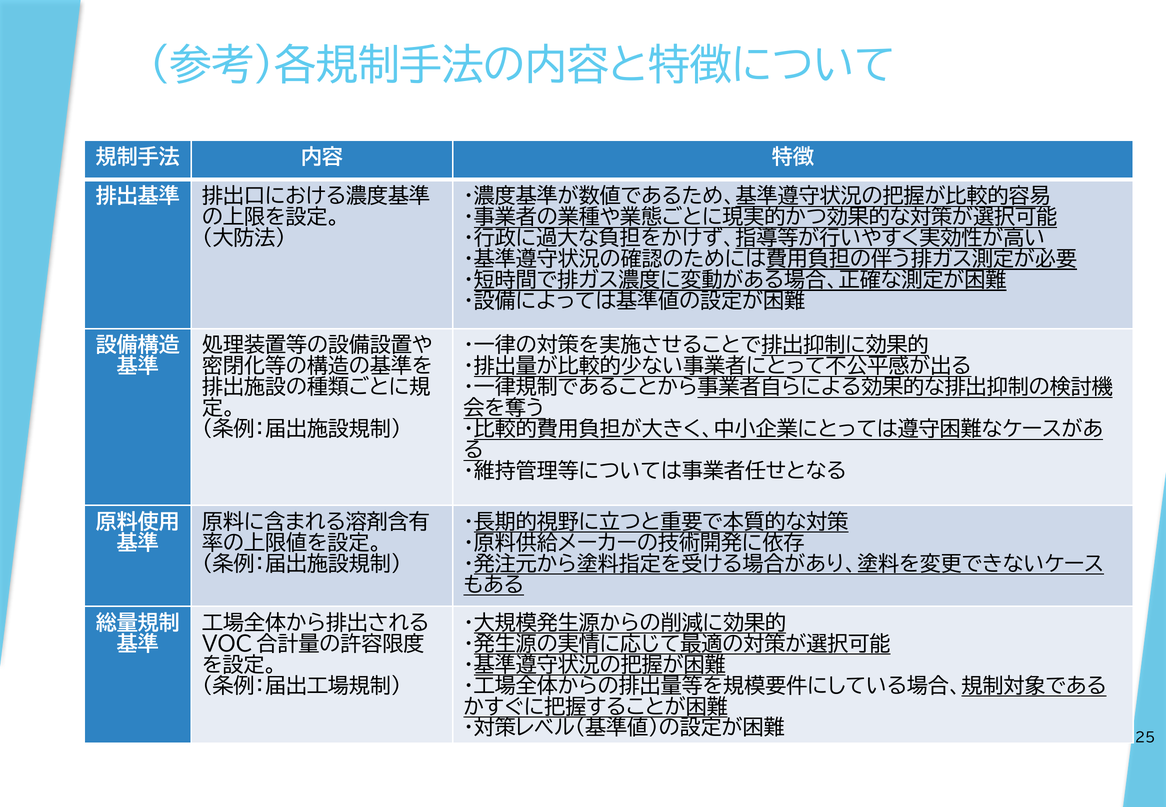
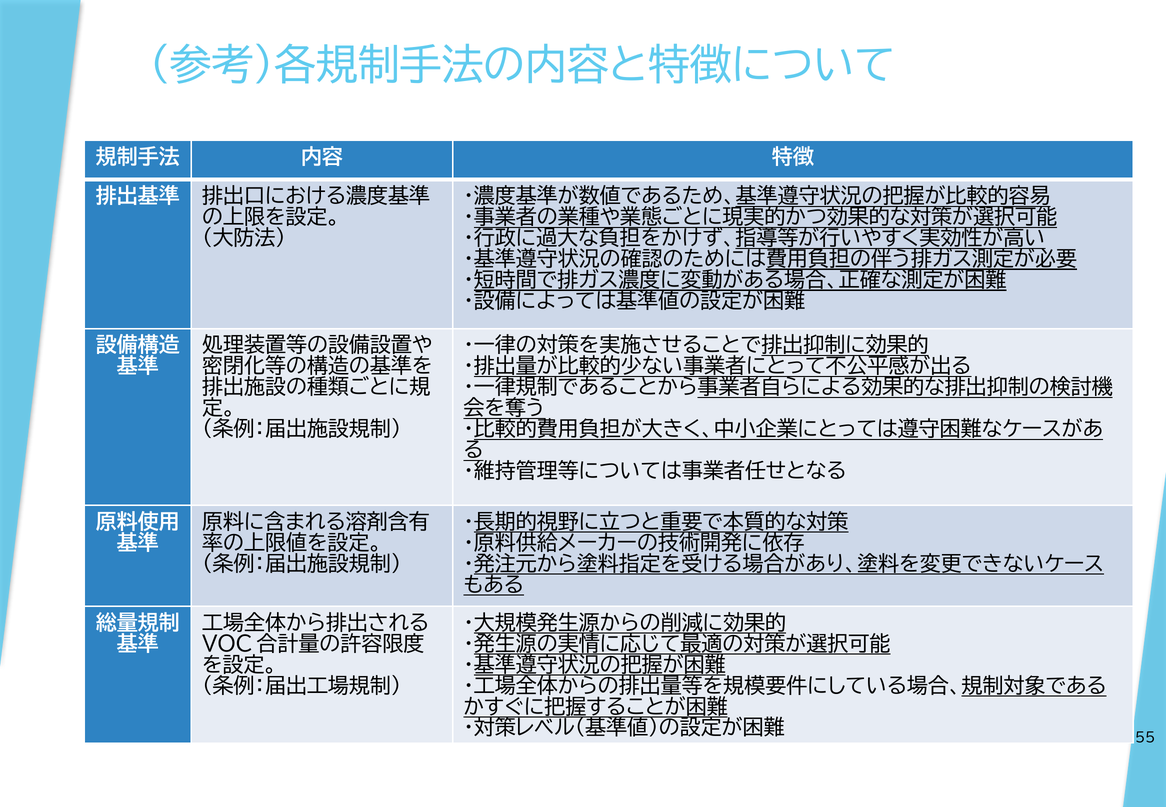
25: 25 -> 55
